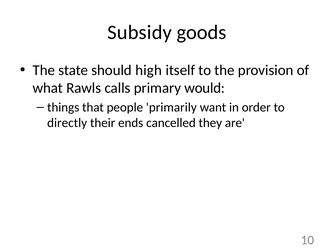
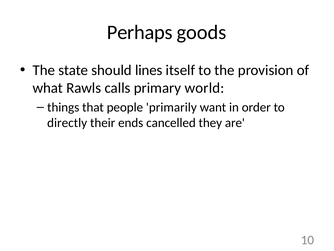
Subsidy: Subsidy -> Perhaps
high: high -> lines
would: would -> world
